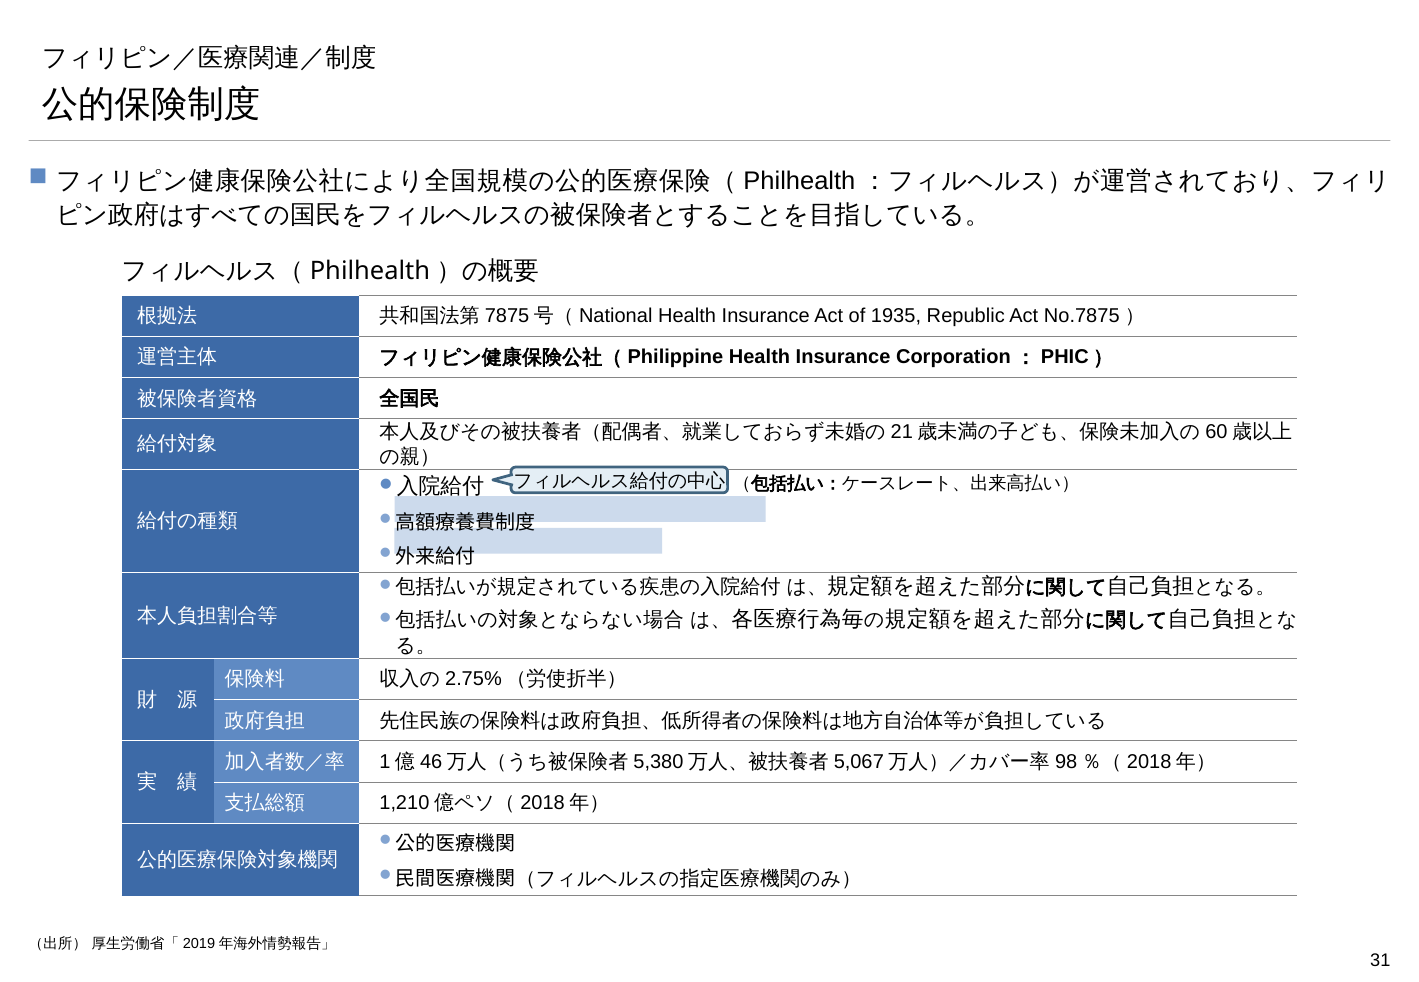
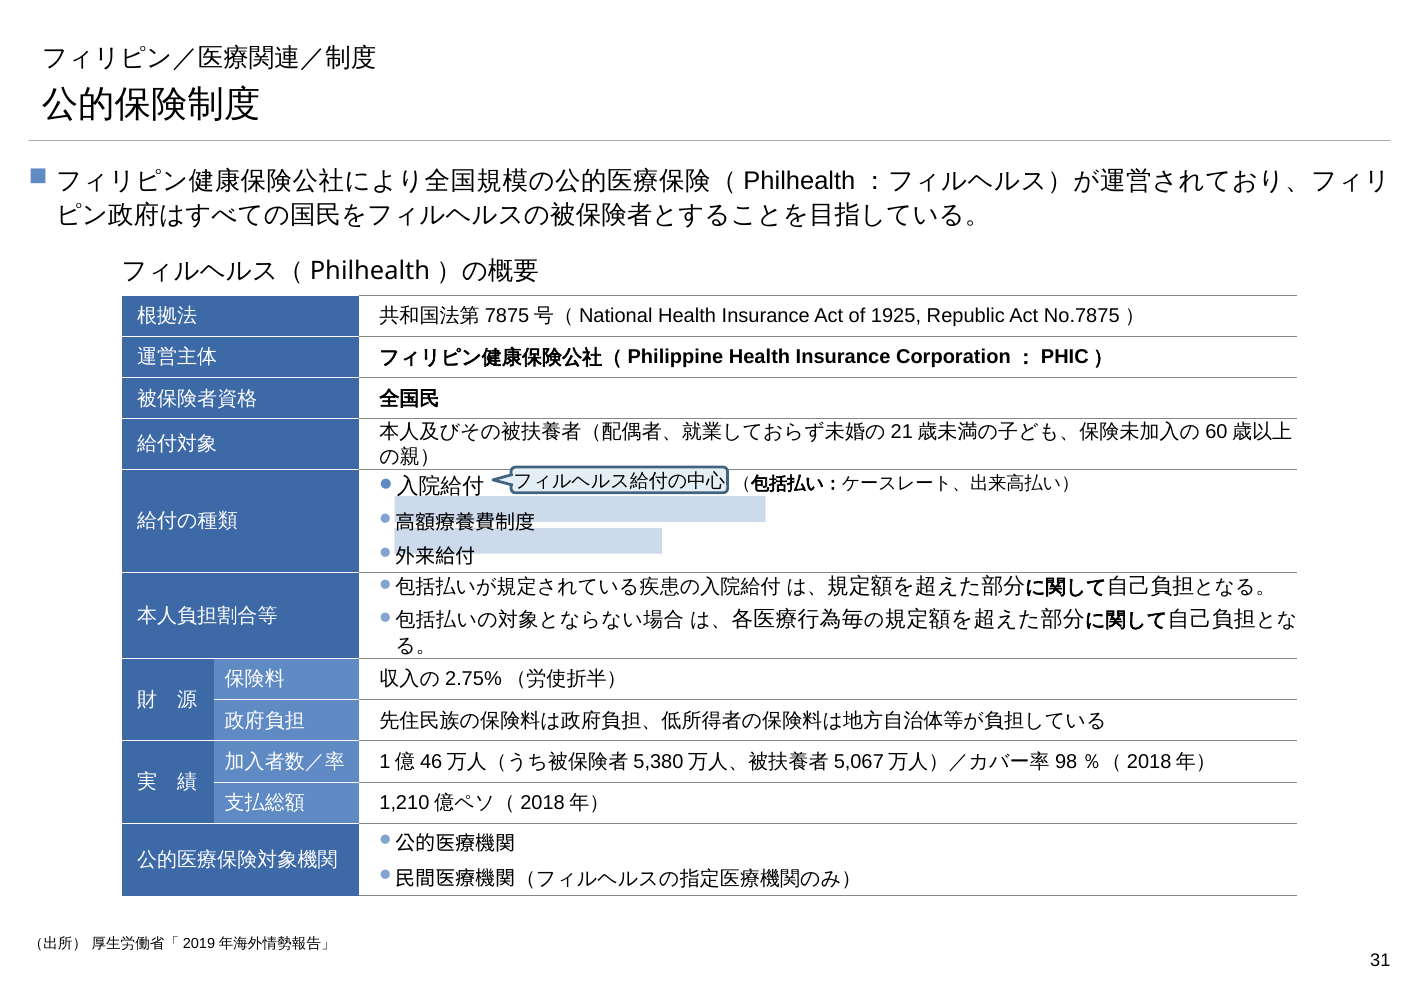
1935: 1935 -> 1925
